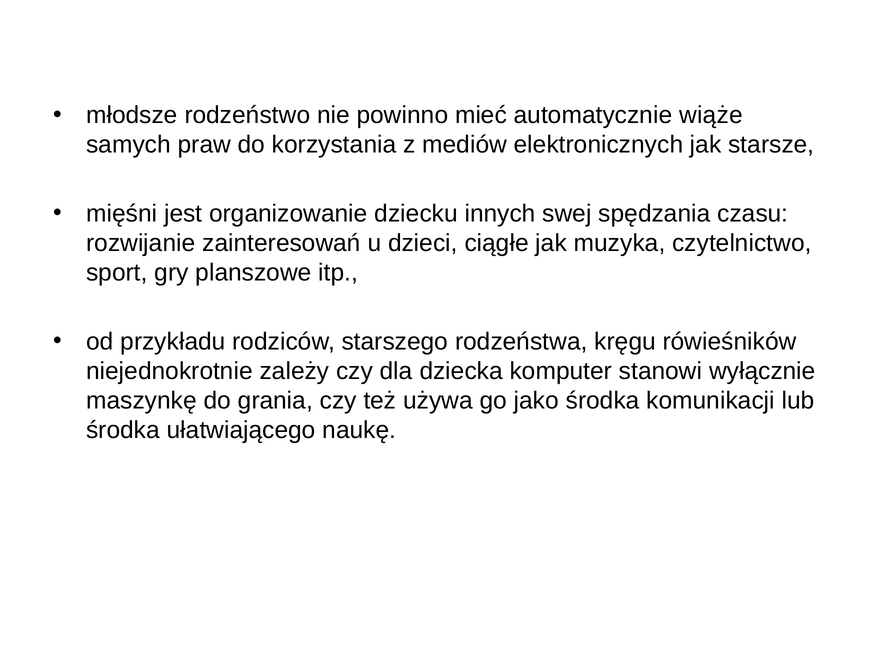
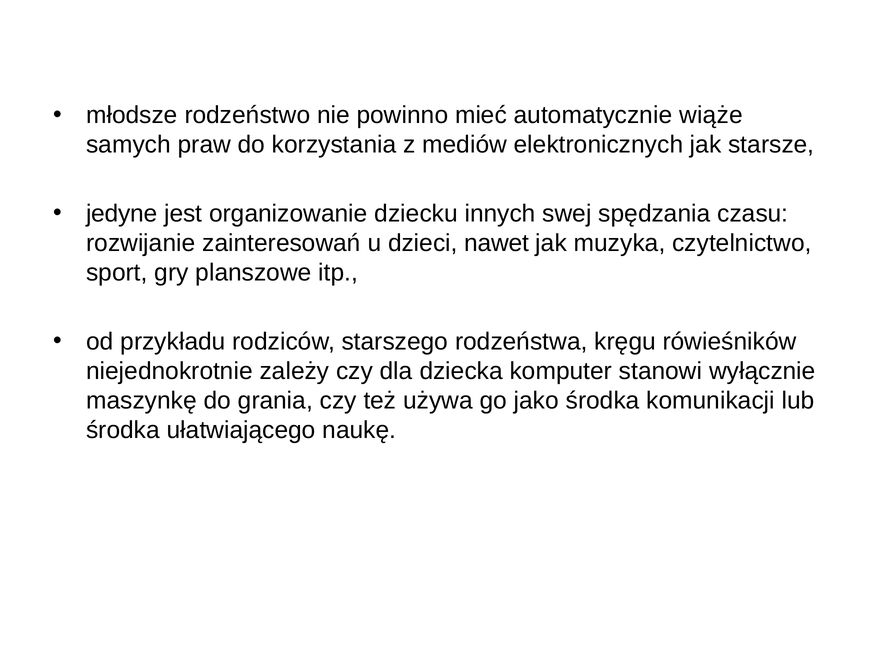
mięśni: mięśni -> jedyne
ciągłe: ciągłe -> nawet
